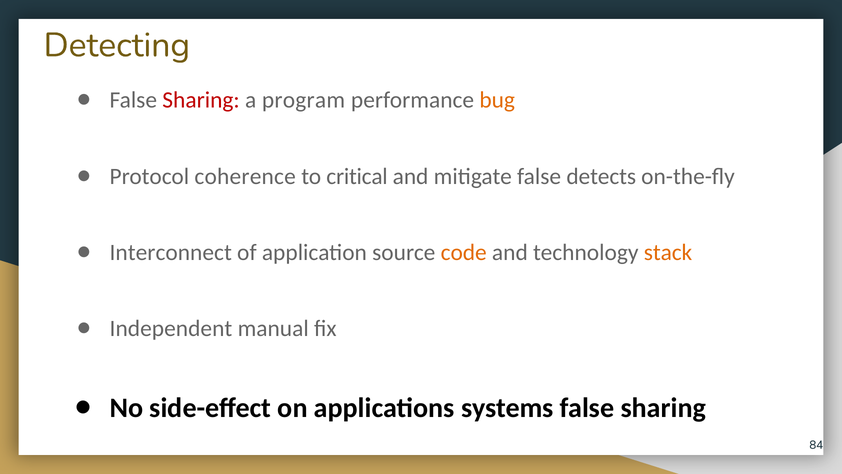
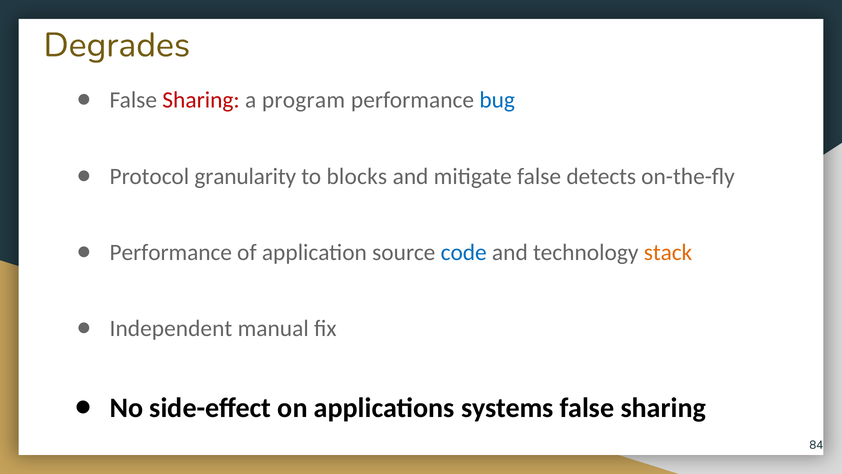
Detecting: Detecting -> Degrades
bug colour: orange -> blue
coherence: coherence -> granularity
critical: critical -> blocks
Interconnect at (171, 252): Interconnect -> Performance
code colour: orange -> blue
